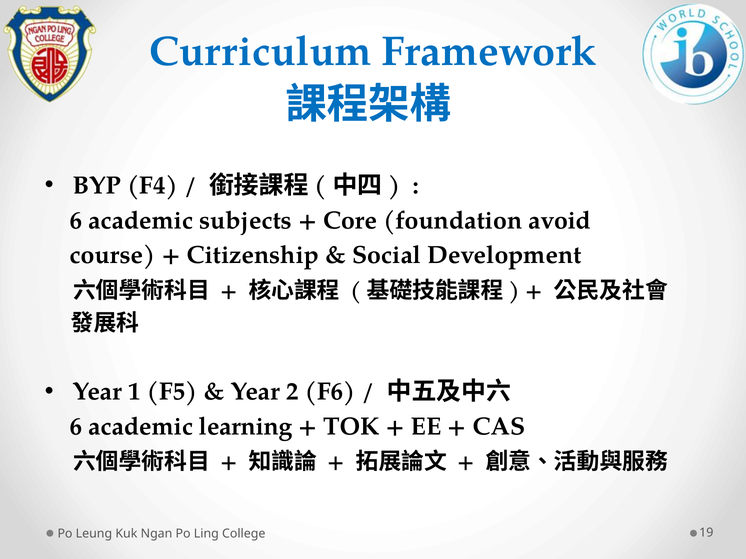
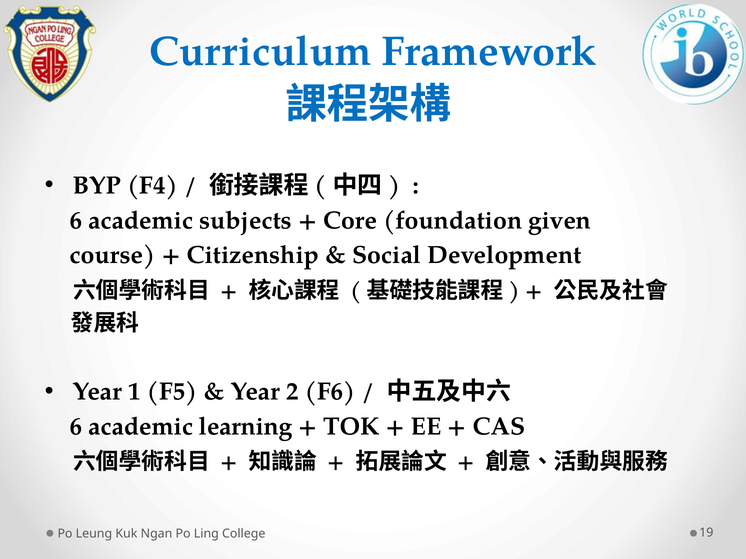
avoid: avoid -> given
